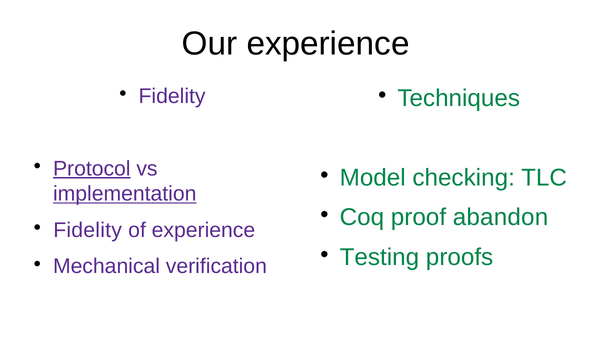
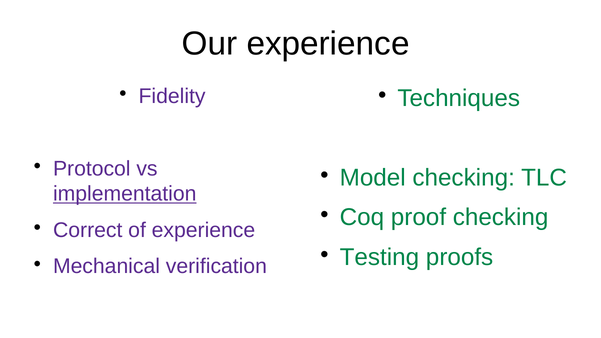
Protocol underline: present -> none
proof abandon: abandon -> checking
Fidelity at (88, 230): Fidelity -> Correct
